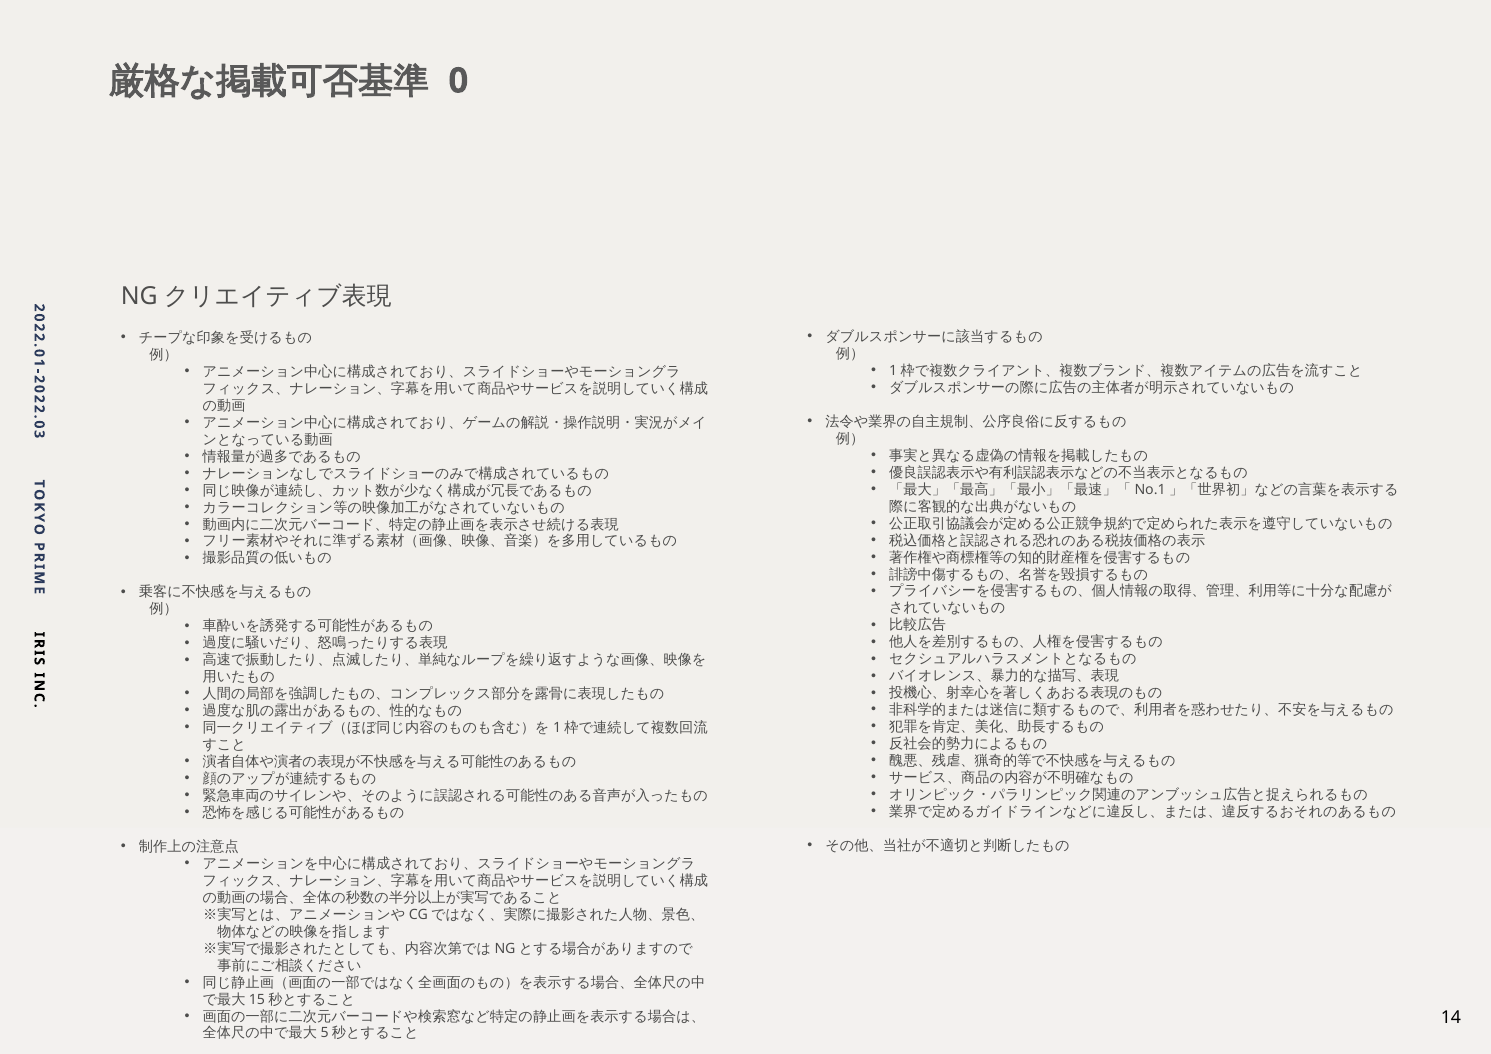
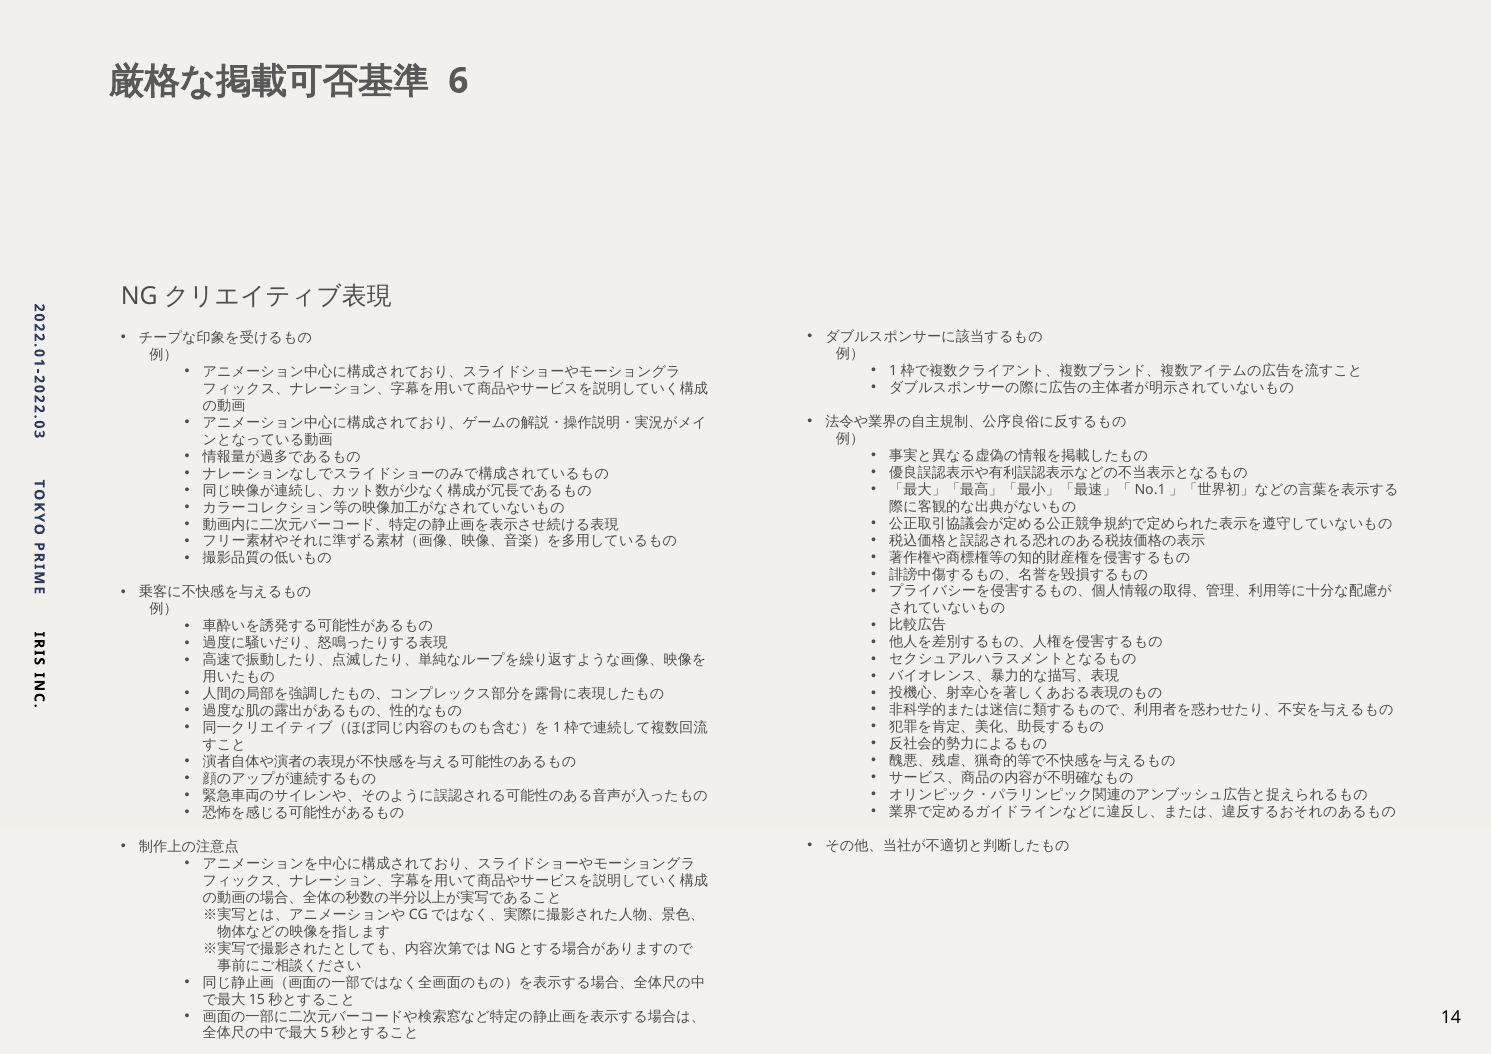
0 at (458, 81): 0 -> 6
